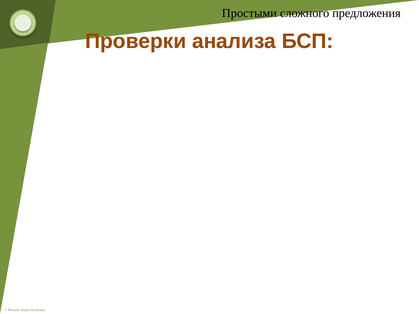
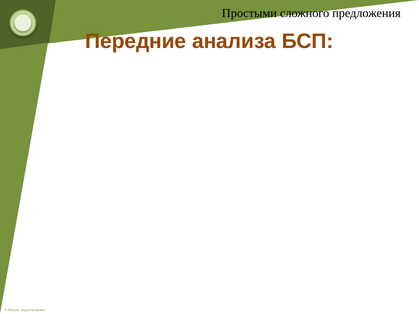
Проверки: Проверки -> Передние
